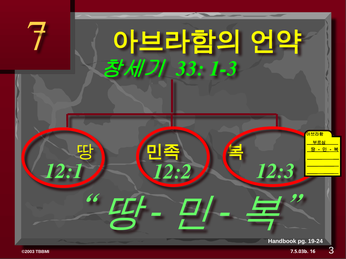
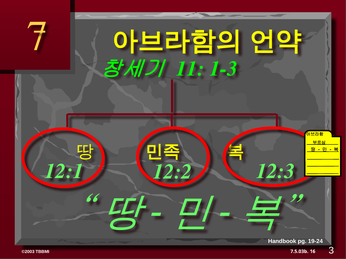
33: 33 -> 11
